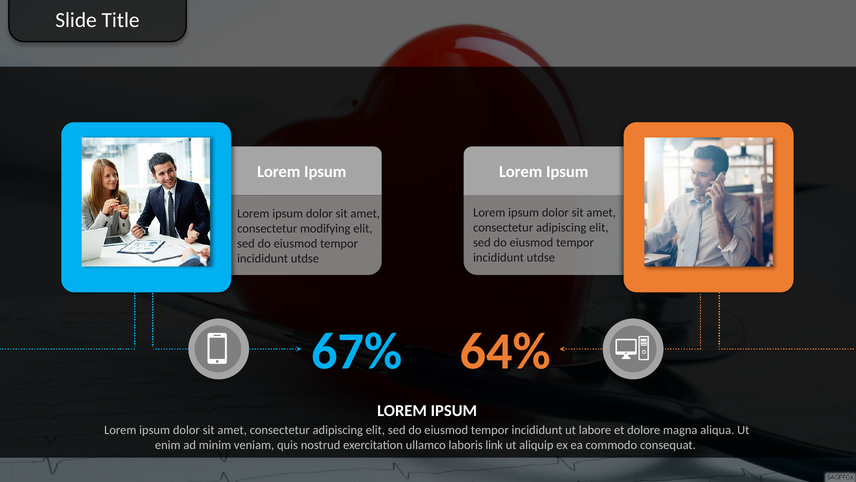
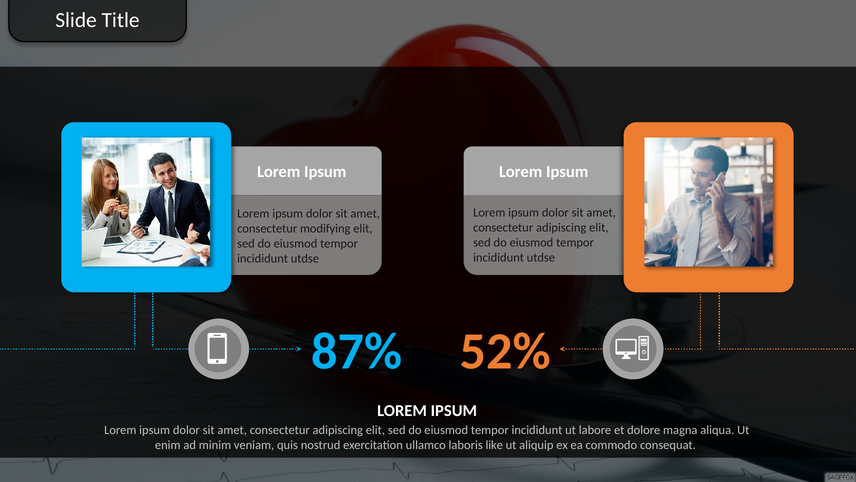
67%: 67% -> 87%
64%: 64% -> 52%
link: link -> like
